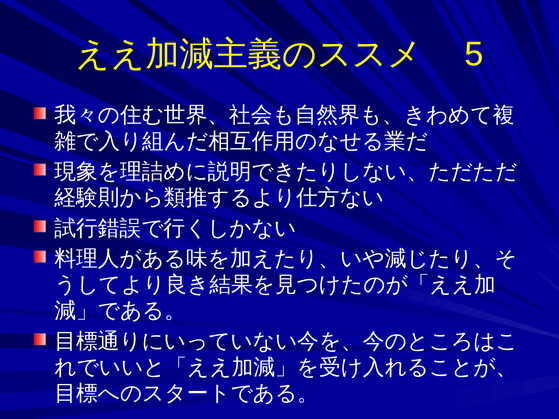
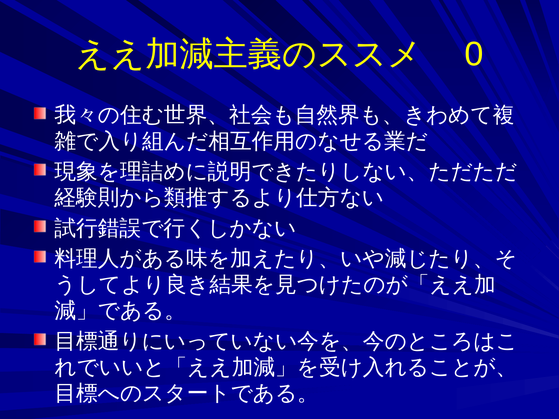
5: 5 -> 0
